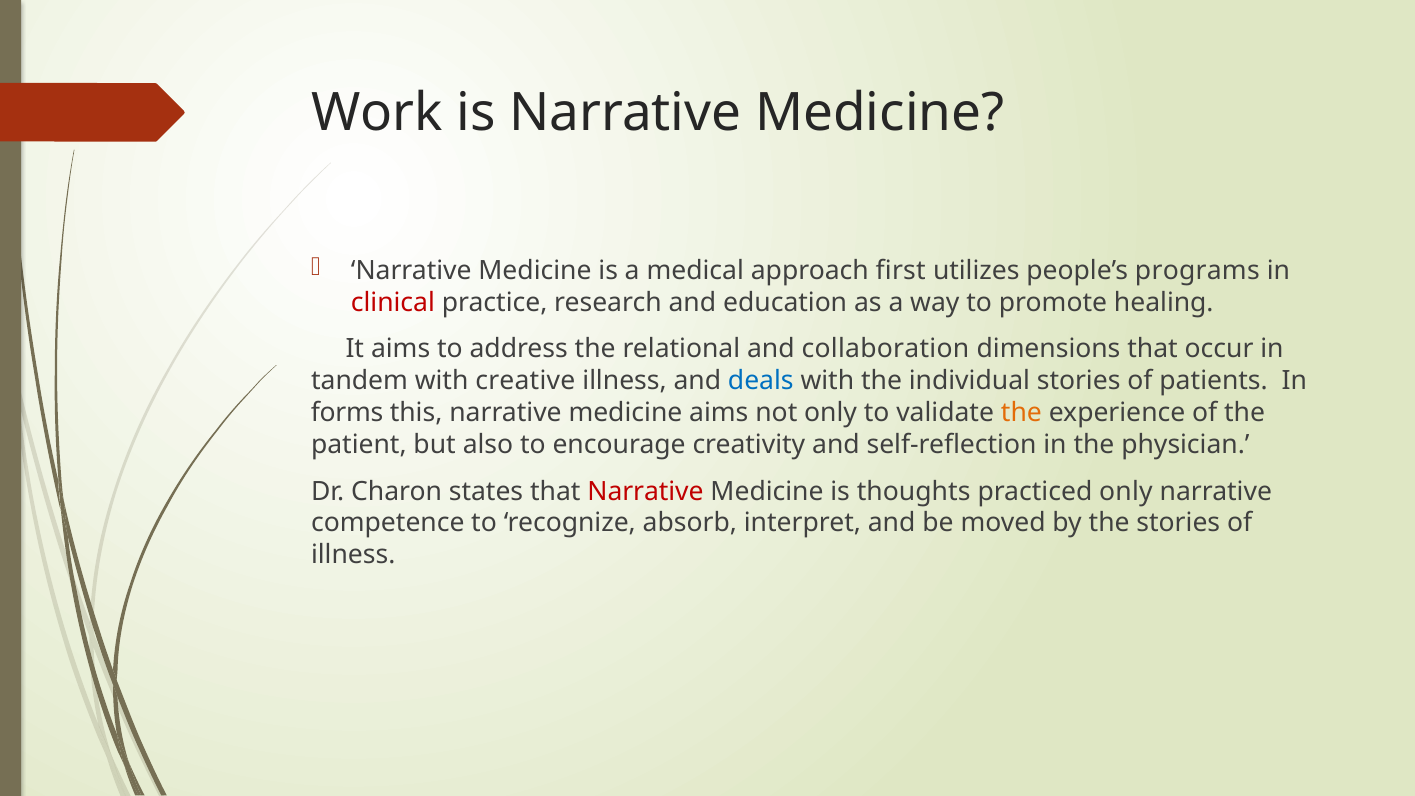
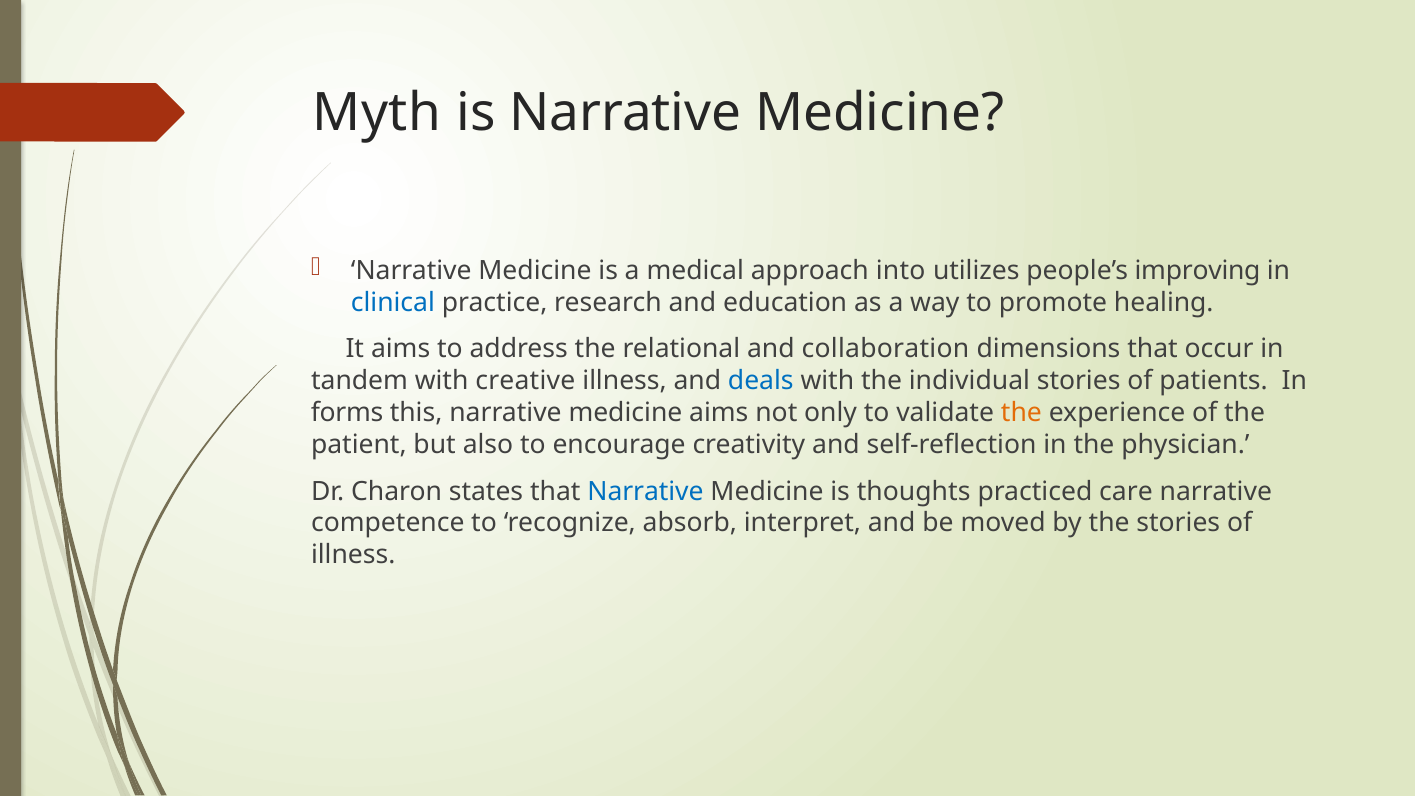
Work: Work -> Myth
first: first -> into
programs: programs -> improving
clinical colour: red -> blue
Narrative at (646, 491) colour: red -> blue
practiced only: only -> care
